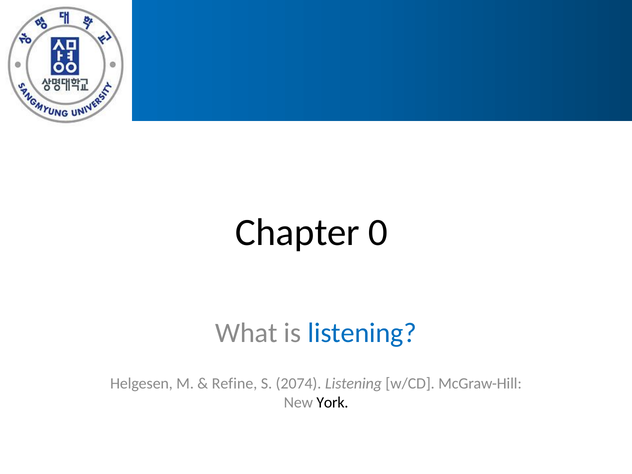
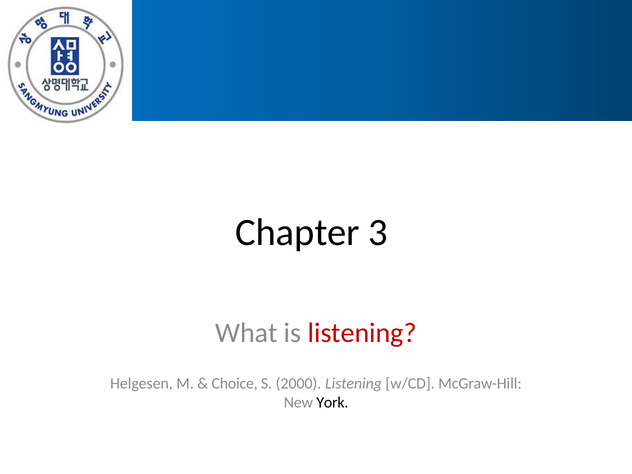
0: 0 -> 3
listening at (362, 333) colour: blue -> red
Refine: Refine -> Choice
2074: 2074 -> 2000
